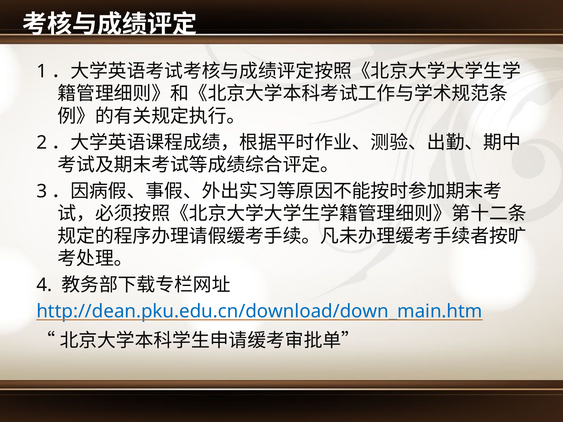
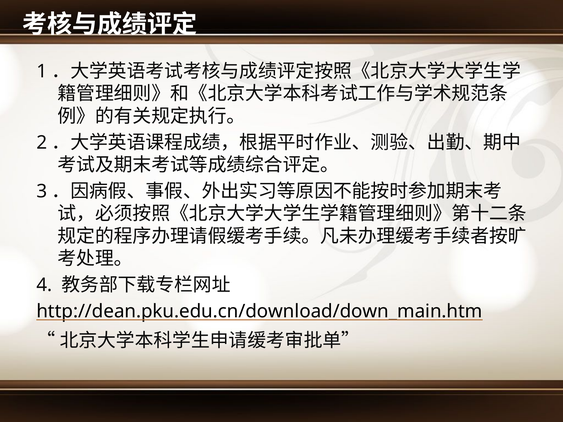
http://dean.pku.edu.cn/download/down_main.htm colour: blue -> black
